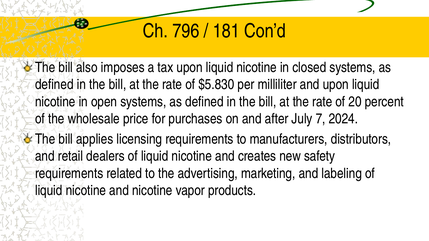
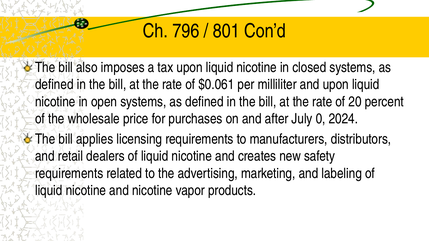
181: 181 -> 801
$5.830: $5.830 -> $0.061
7: 7 -> 0
